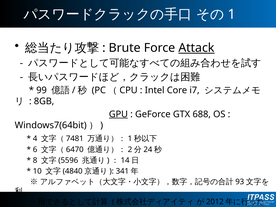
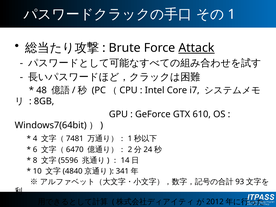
99: 99 -> 48
GPU underline: present -> none
688: 688 -> 610
